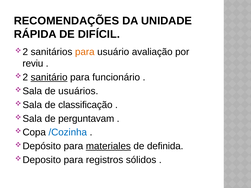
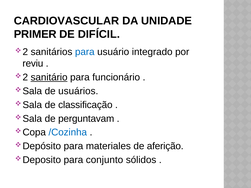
RECOMENDAÇÕES: RECOMENDAÇÕES -> CARDIOVASCULAR
RÁPIDA: RÁPIDA -> PRIMER
para at (85, 52) colour: orange -> blue
avaliação: avaliação -> integrado
materiales underline: present -> none
definida: definida -> aferição
registros: registros -> conjunto
